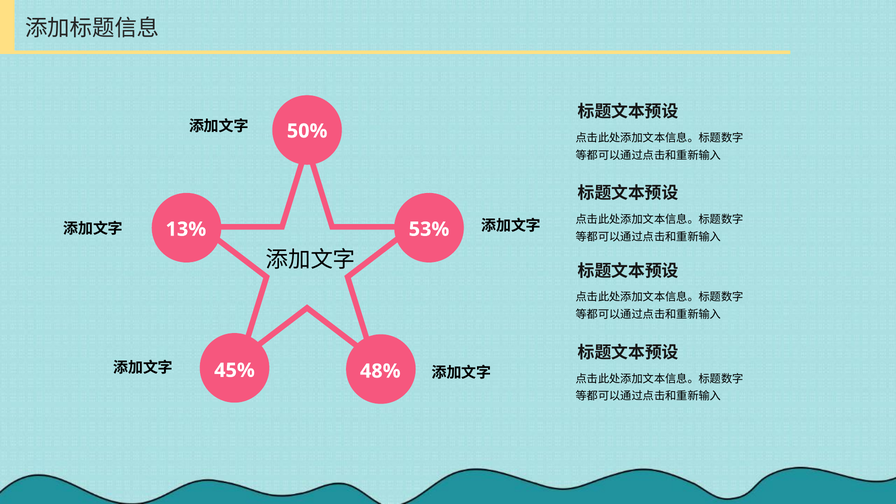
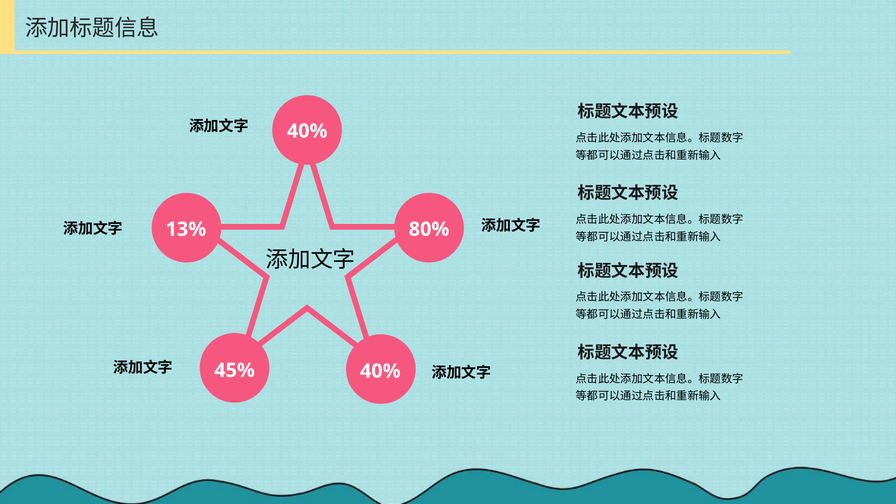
50% at (307, 131): 50% -> 40%
53%: 53% -> 80%
45% 48%: 48% -> 40%
